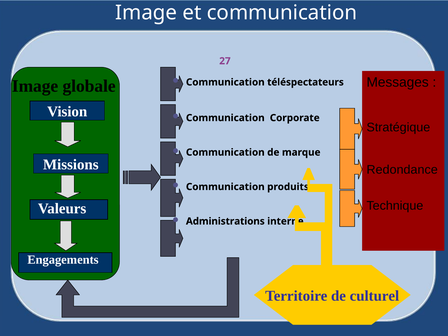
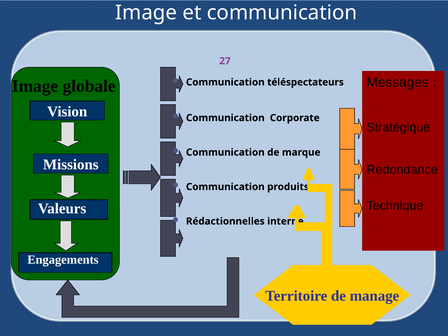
Administrations: Administrations -> Rédactionnelles
culturel: culturel -> manage
